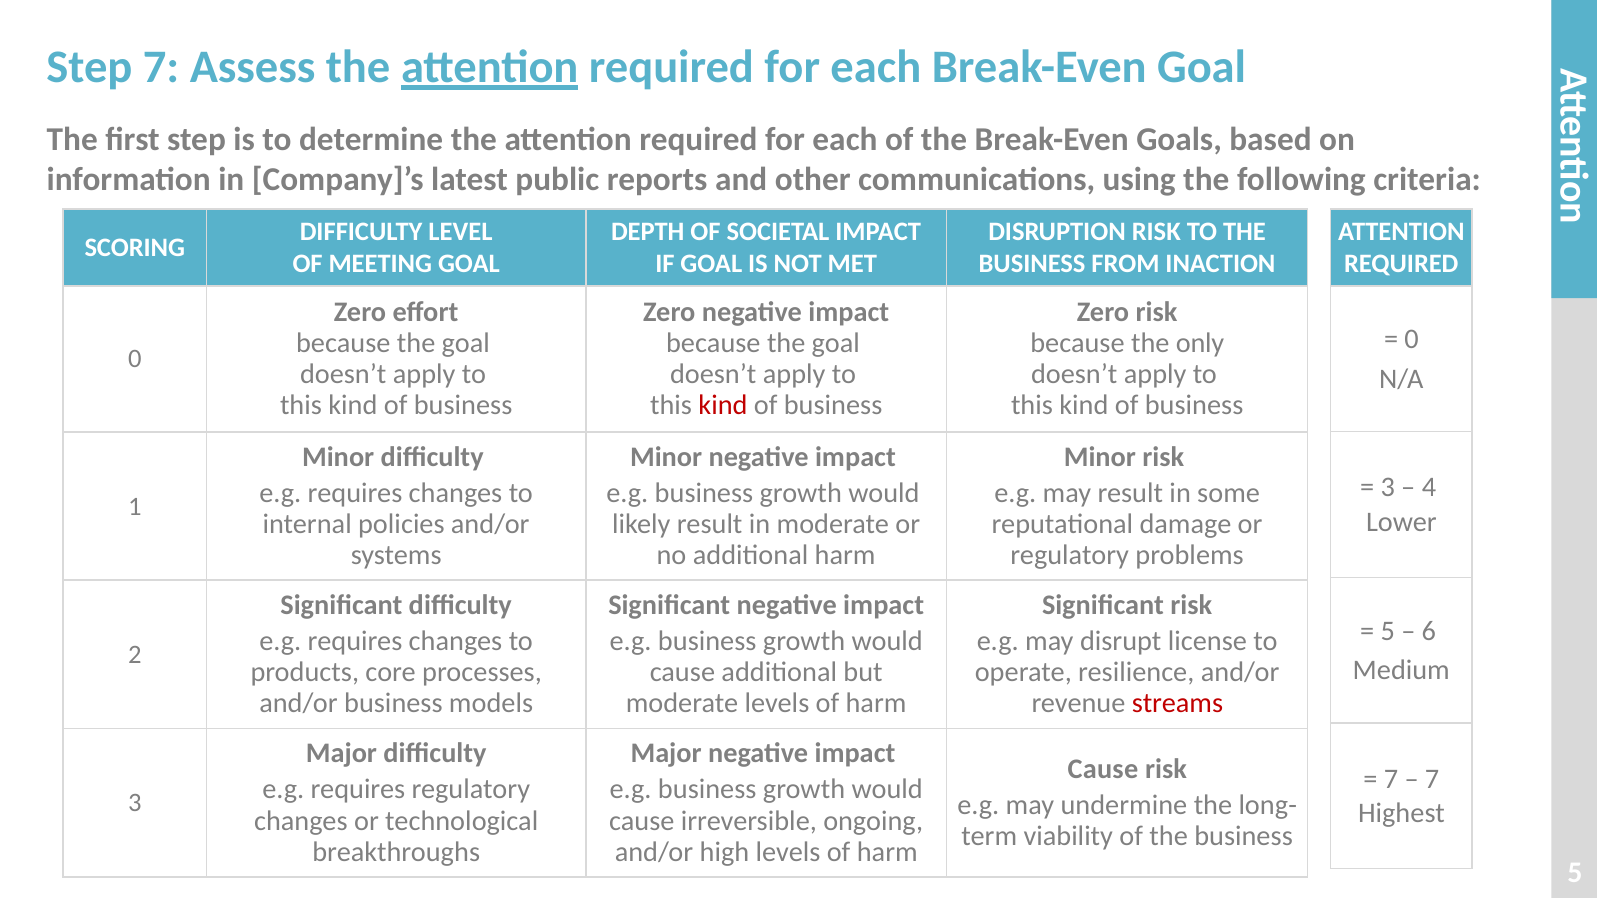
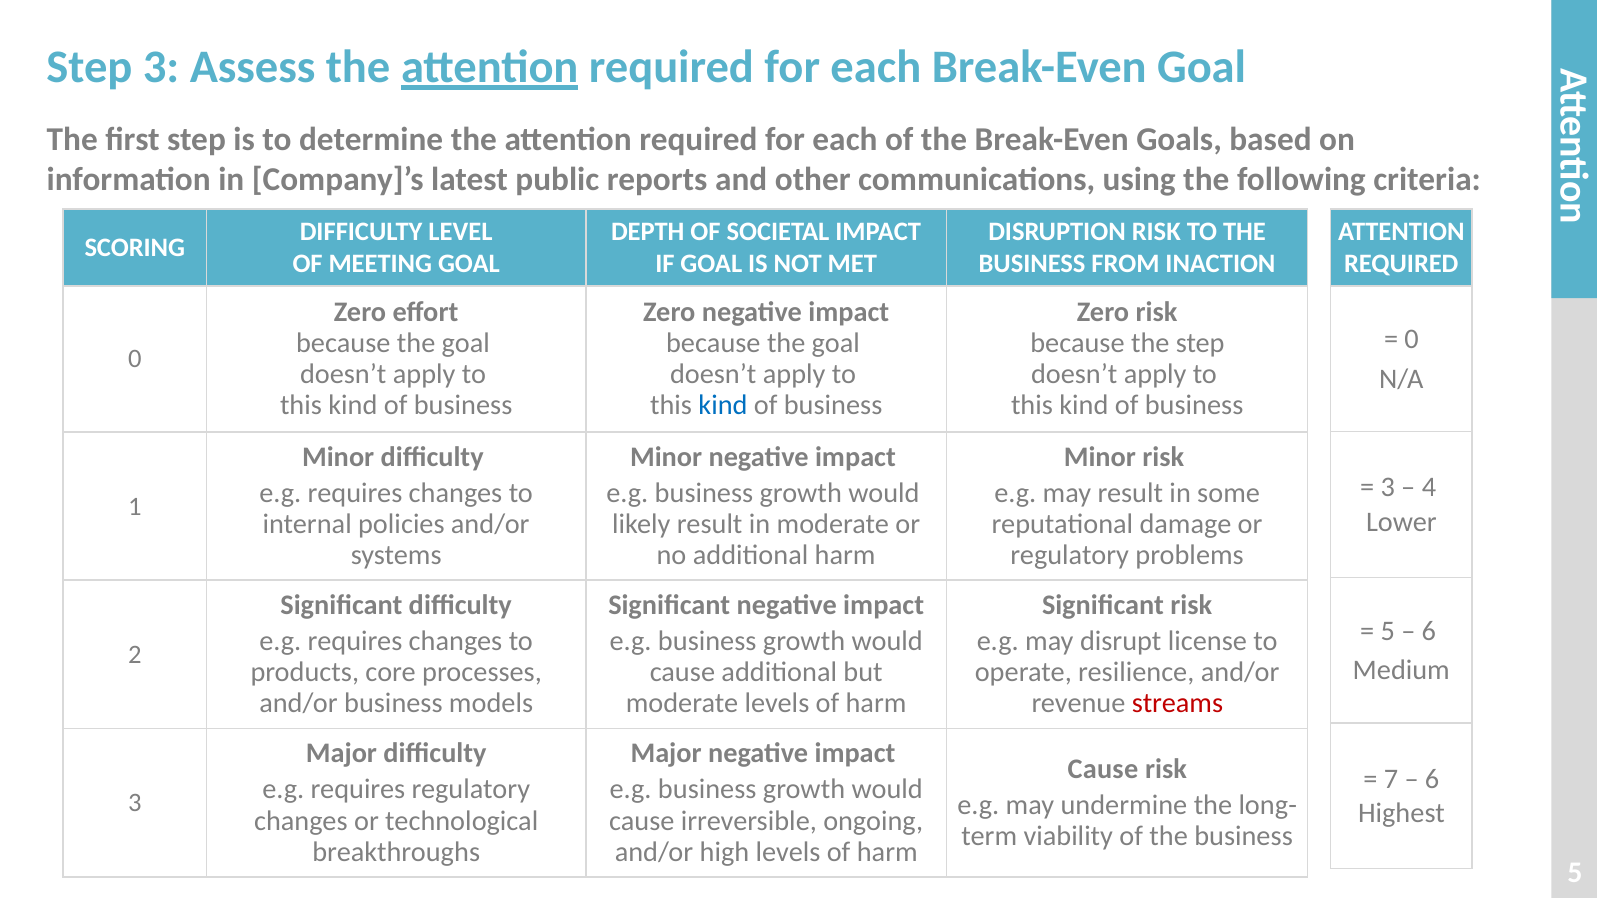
Step 7: 7 -> 3
the only: only -> step
kind at (723, 406) colour: red -> blue
7 at (1432, 779): 7 -> 6
